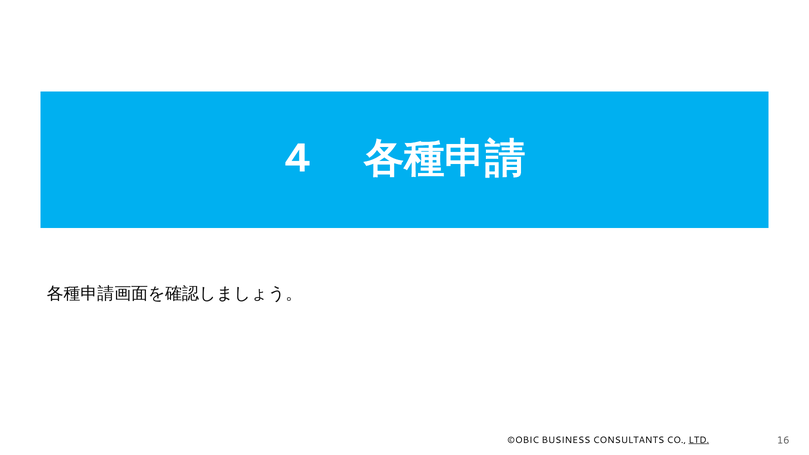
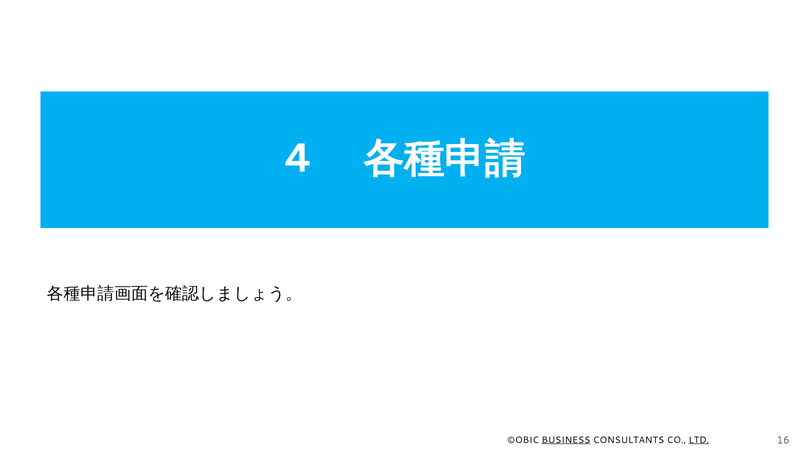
BUSINESS underline: none -> present
